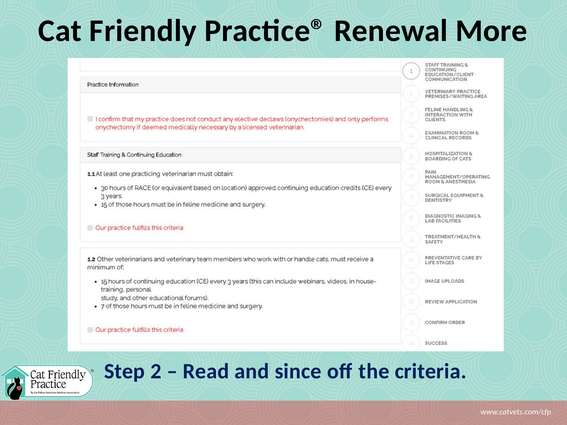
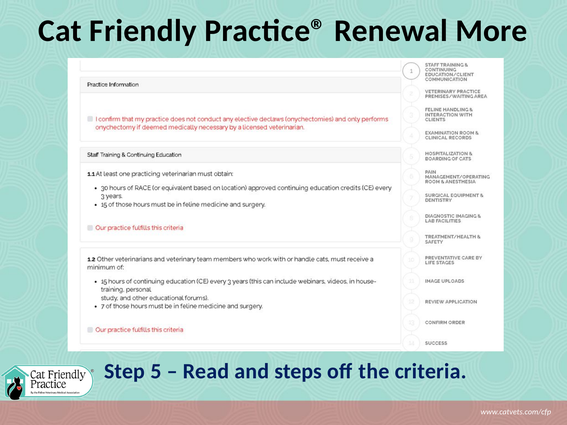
2: 2 -> 5
since: since -> steps
